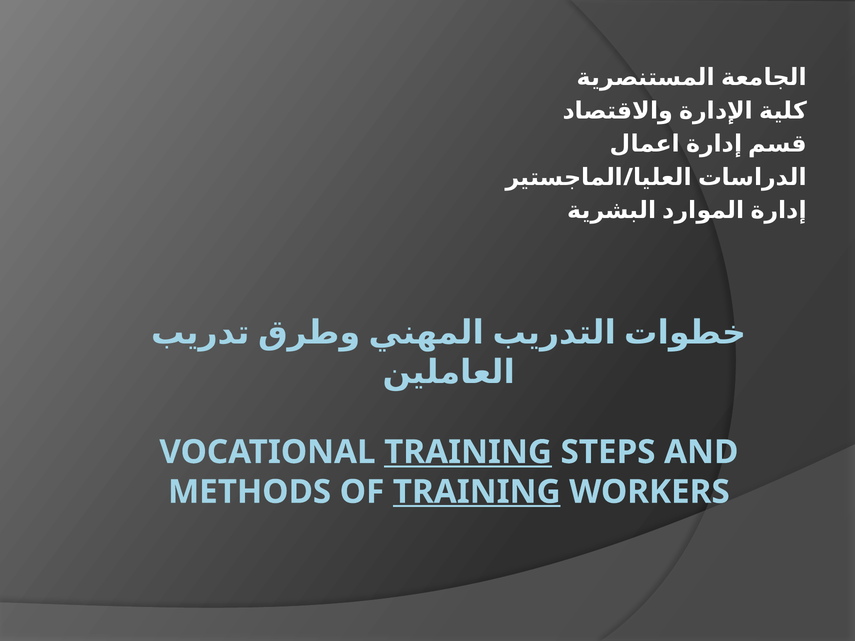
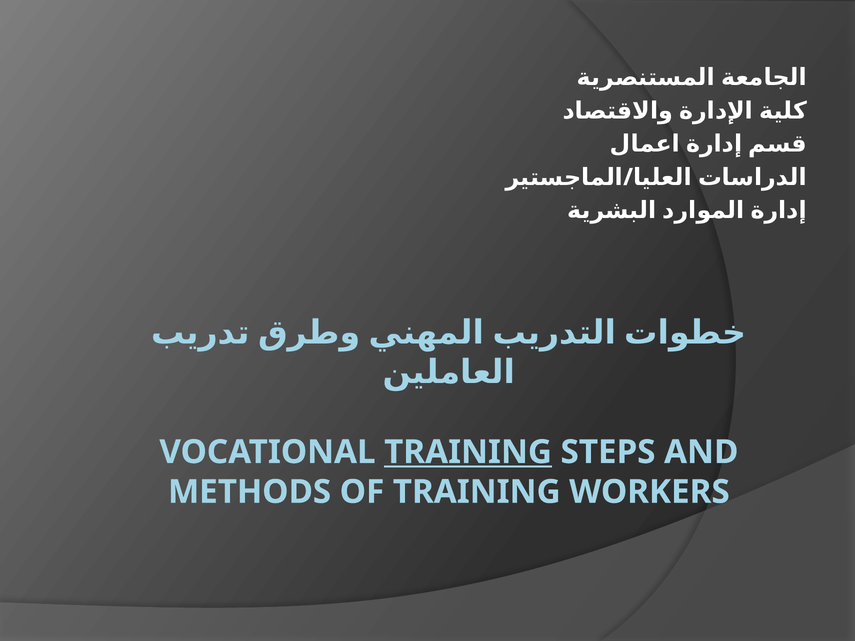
TRAINING at (477, 492) underline: present -> none
